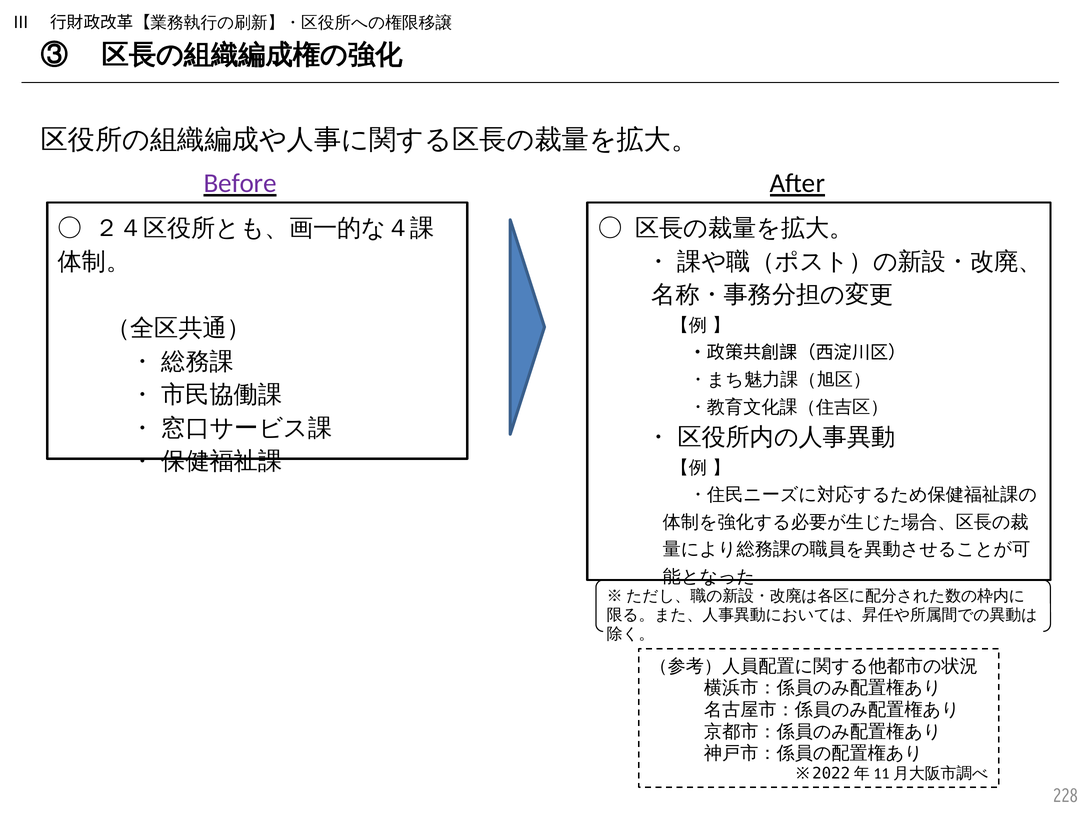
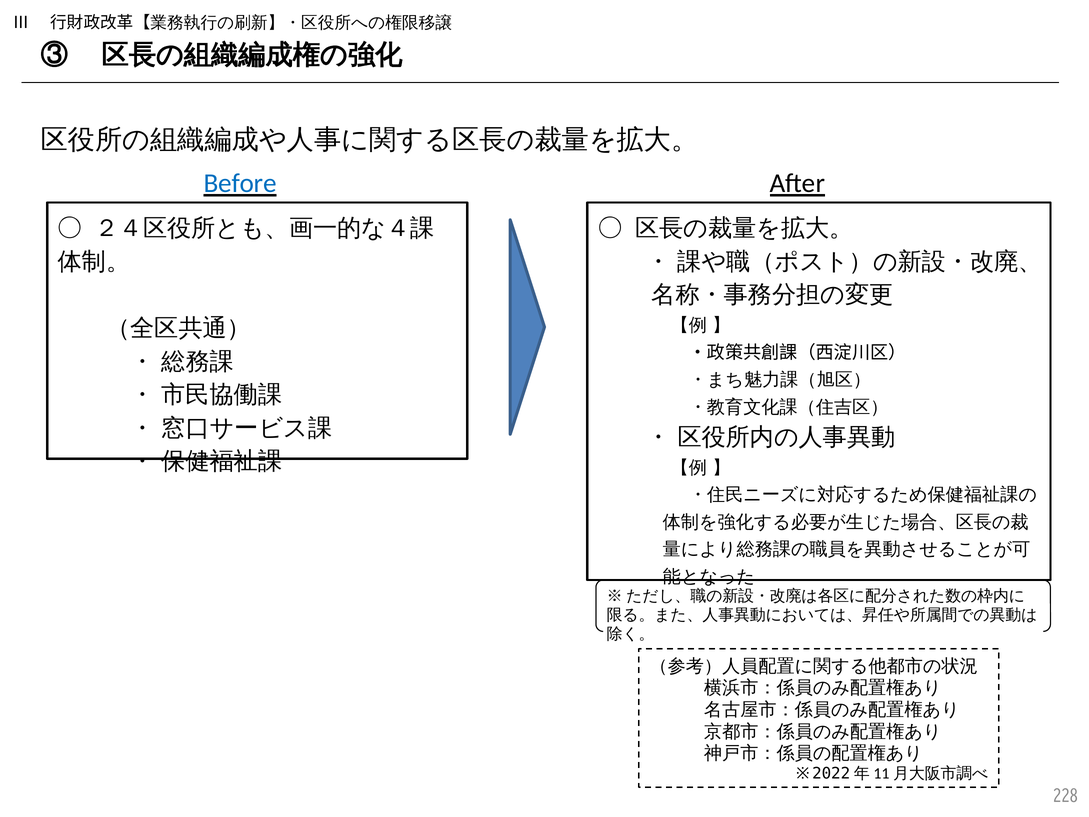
Before colour: purple -> blue
